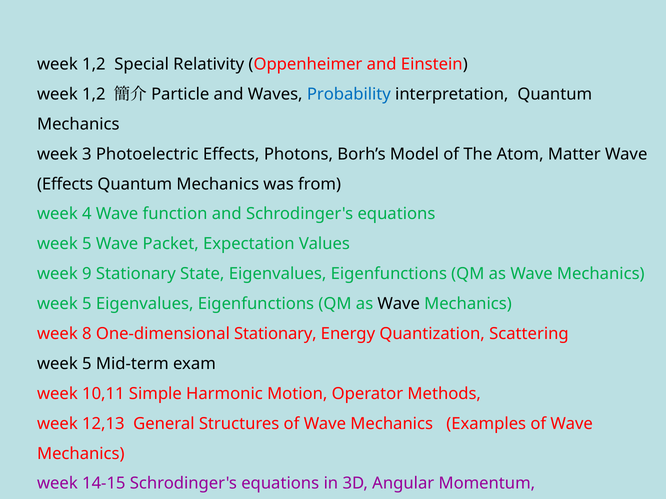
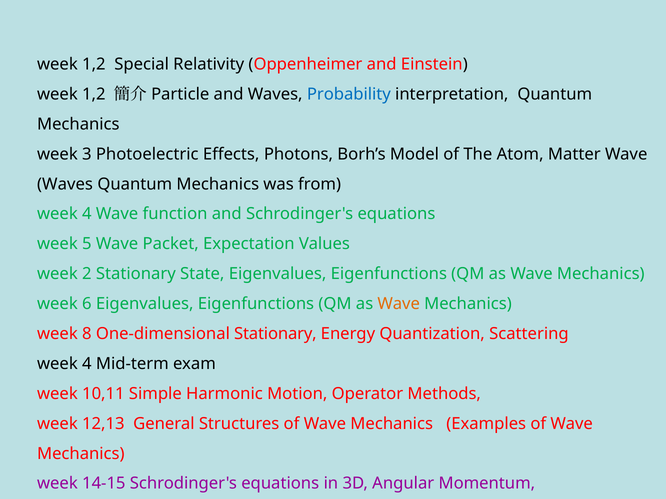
Effects at (65, 184): Effects -> Waves
9: 9 -> 2
5 at (87, 304): 5 -> 6
Wave at (399, 304) colour: black -> orange
5 at (87, 364): 5 -> 4
